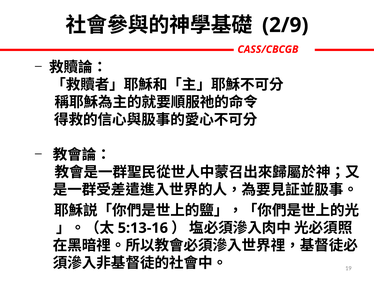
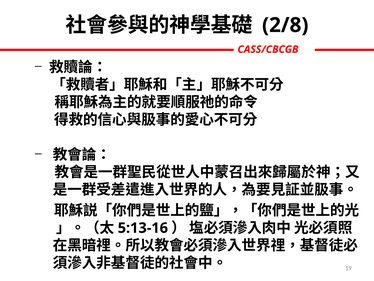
2/9: 2/9 -> 2/8
